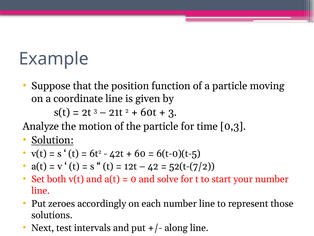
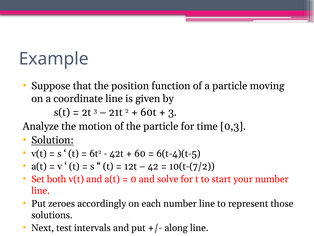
6(t-0)(t-5: 6(t-0)(t-5 -> 6(t-4)(t-5
52(t-(7/2: 52(t-(7/2 -> 10(t-(7/2
